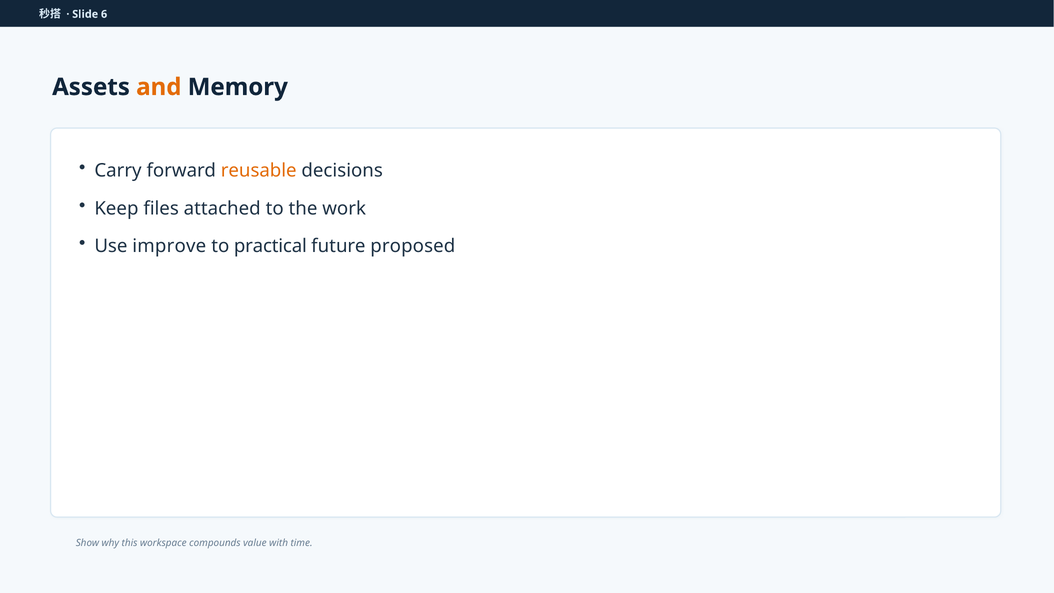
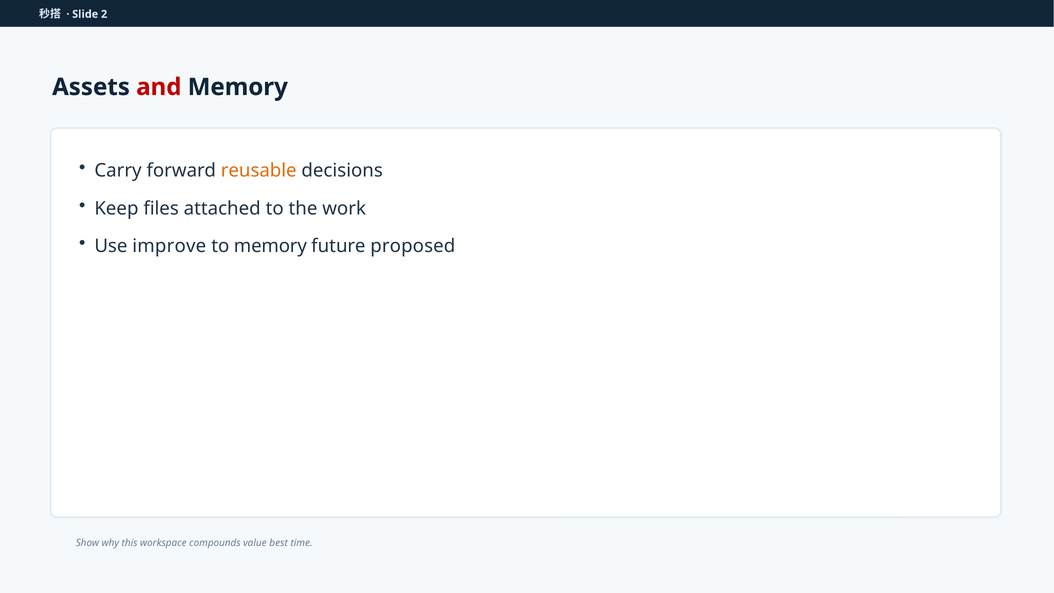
6: 6 -> 2
and colour: orange -> red
to practical: practical -> memory
with: with -> best
